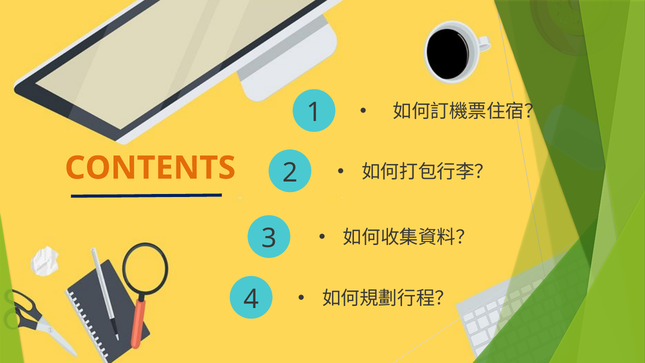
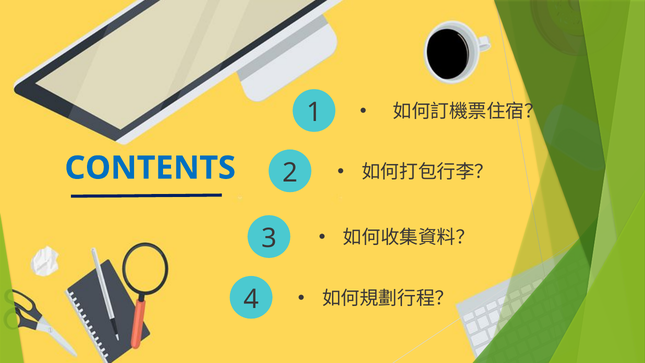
CONTENTS colour: orange -> blue
